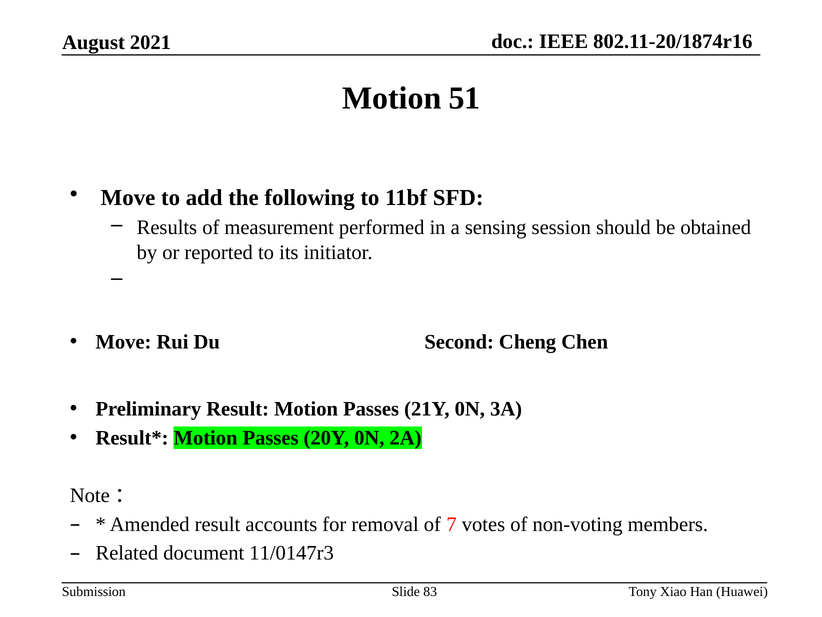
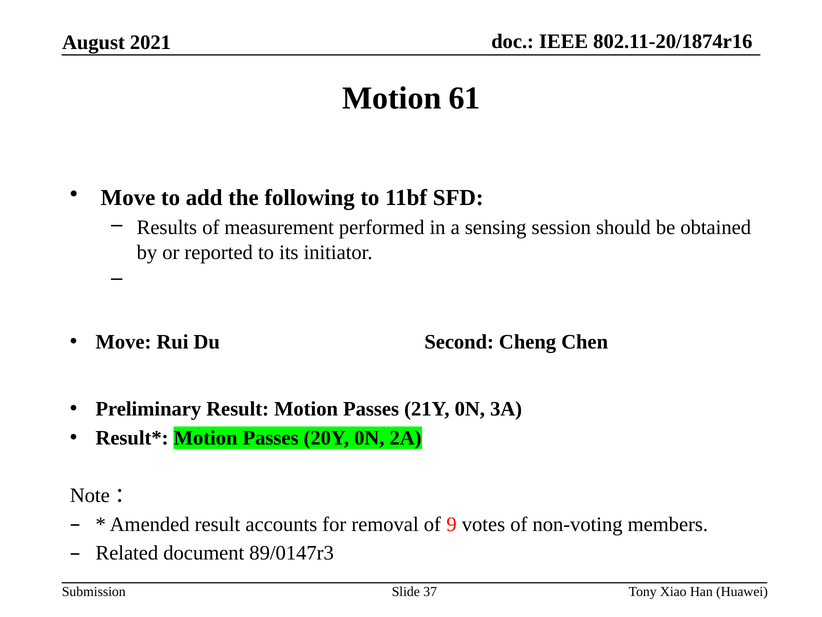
51: 51 -> 61
7: 7 -> 9
11/0147r3: 11/0147r3 -> 89/0147r3
83: 83 -> 37
